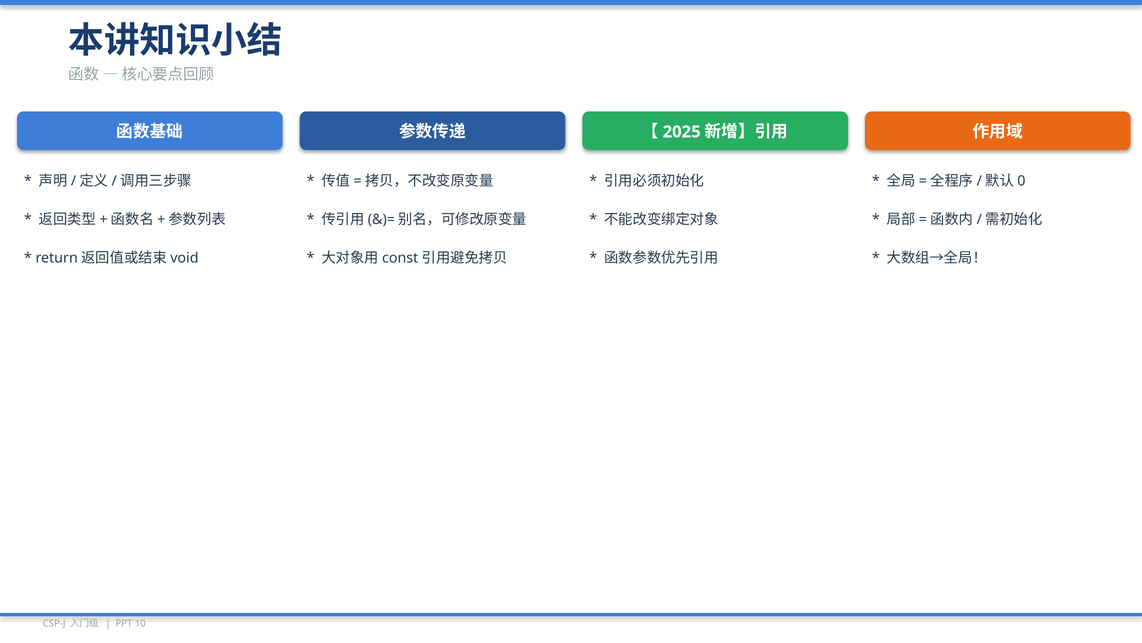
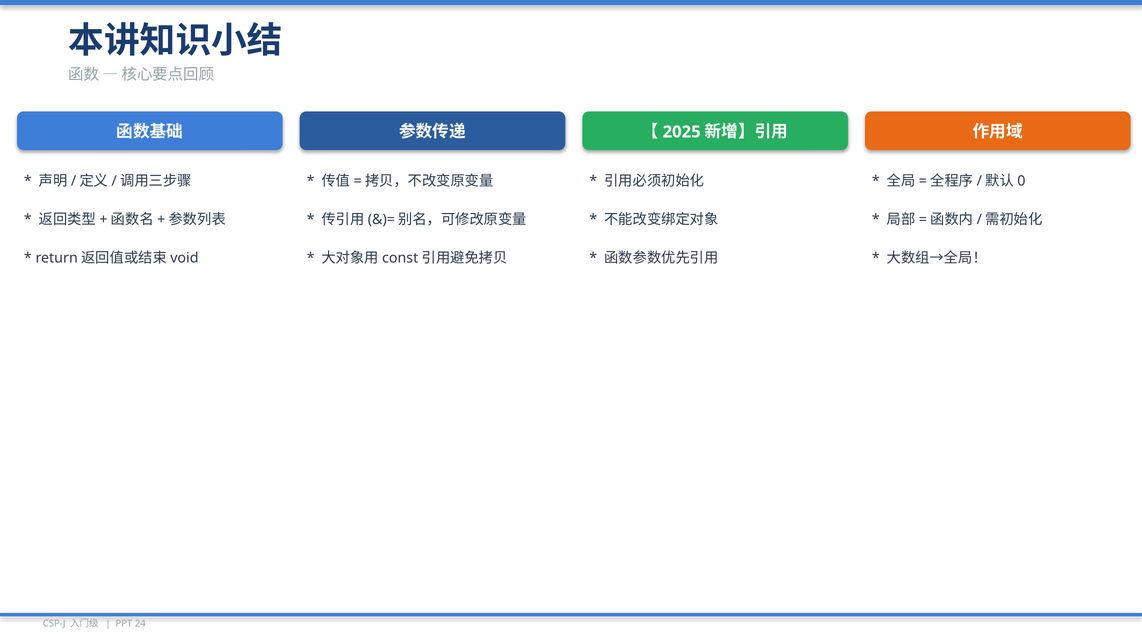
10: 10 -> 24
